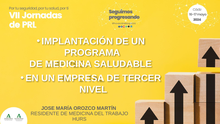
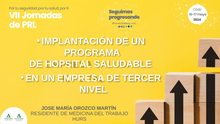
MEDICINA at (68, 64): MEDICINA -> HOPSITAL
